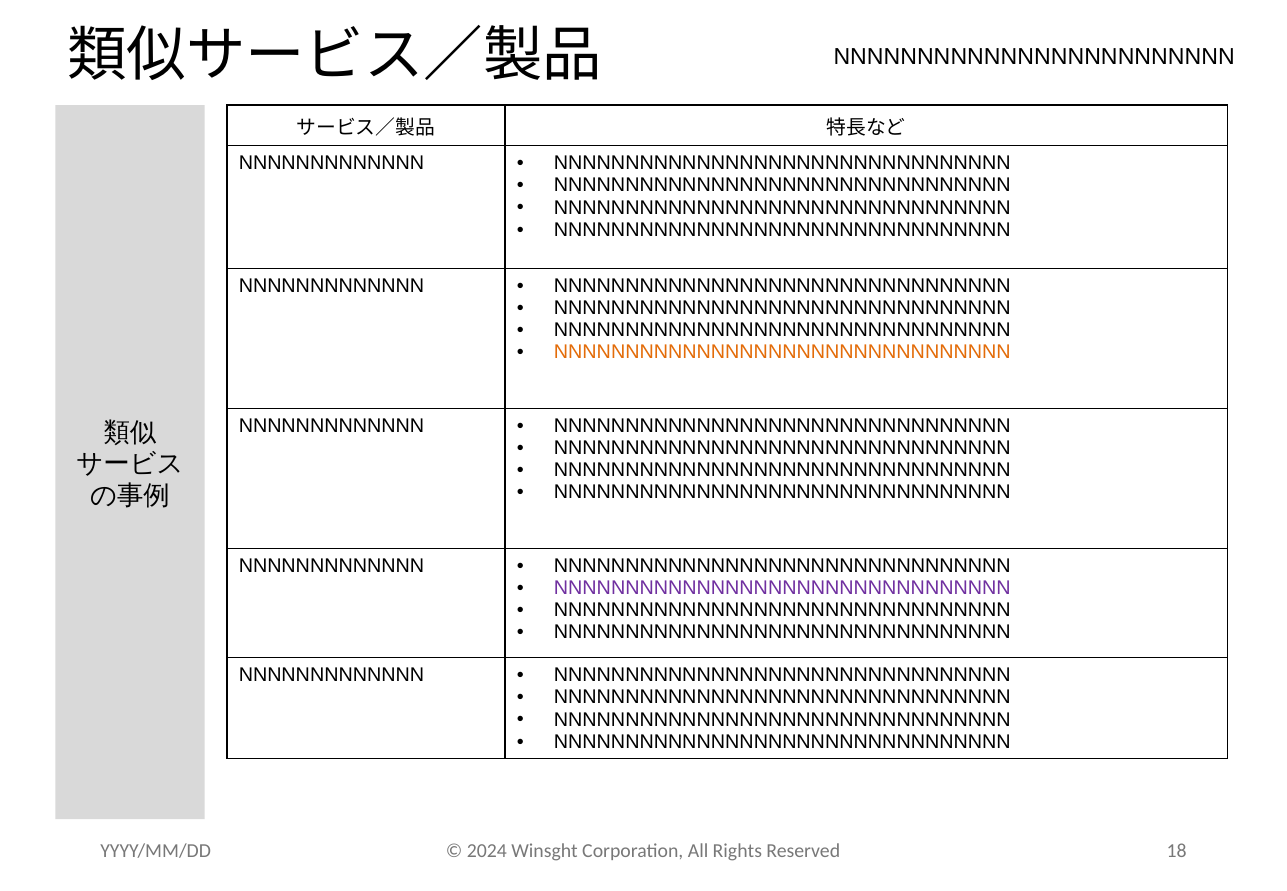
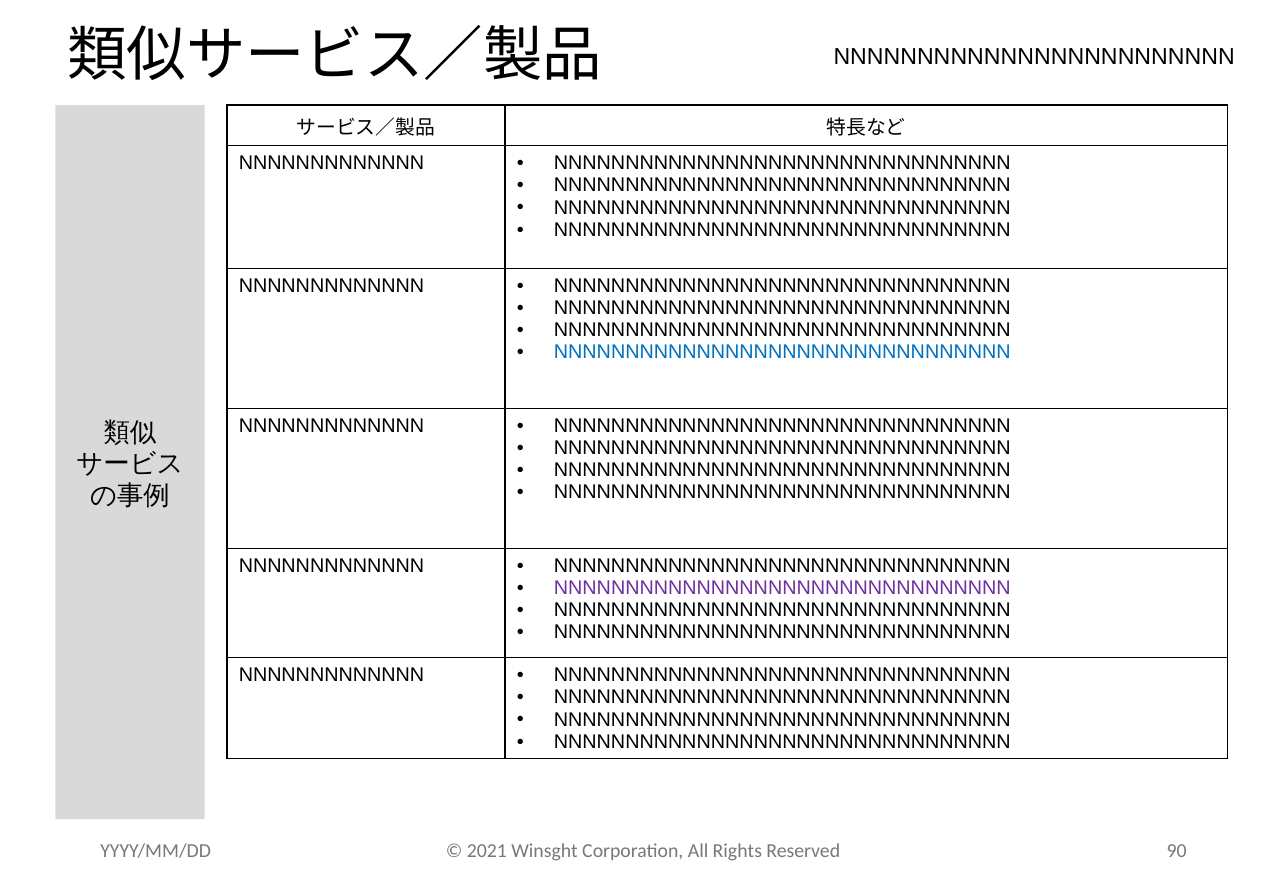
NNNNNNNNNNNNNNNNNNNNNNNNNNNNNNNN at (782, 352) colour: orange -> blue
2024: 2024 -> 2021
18: 18 -> 90
